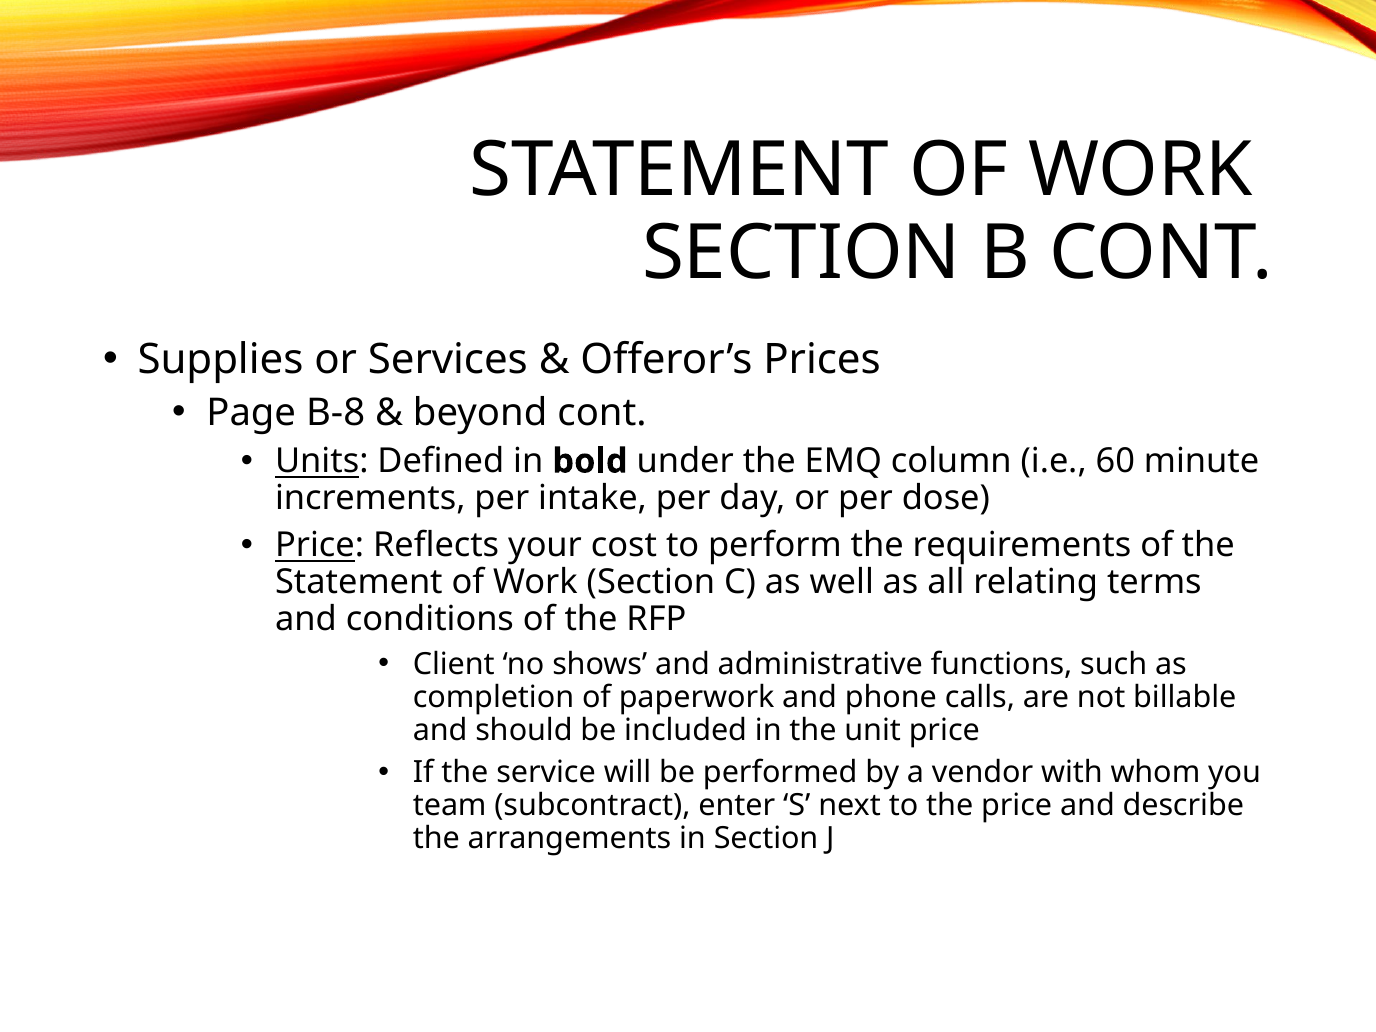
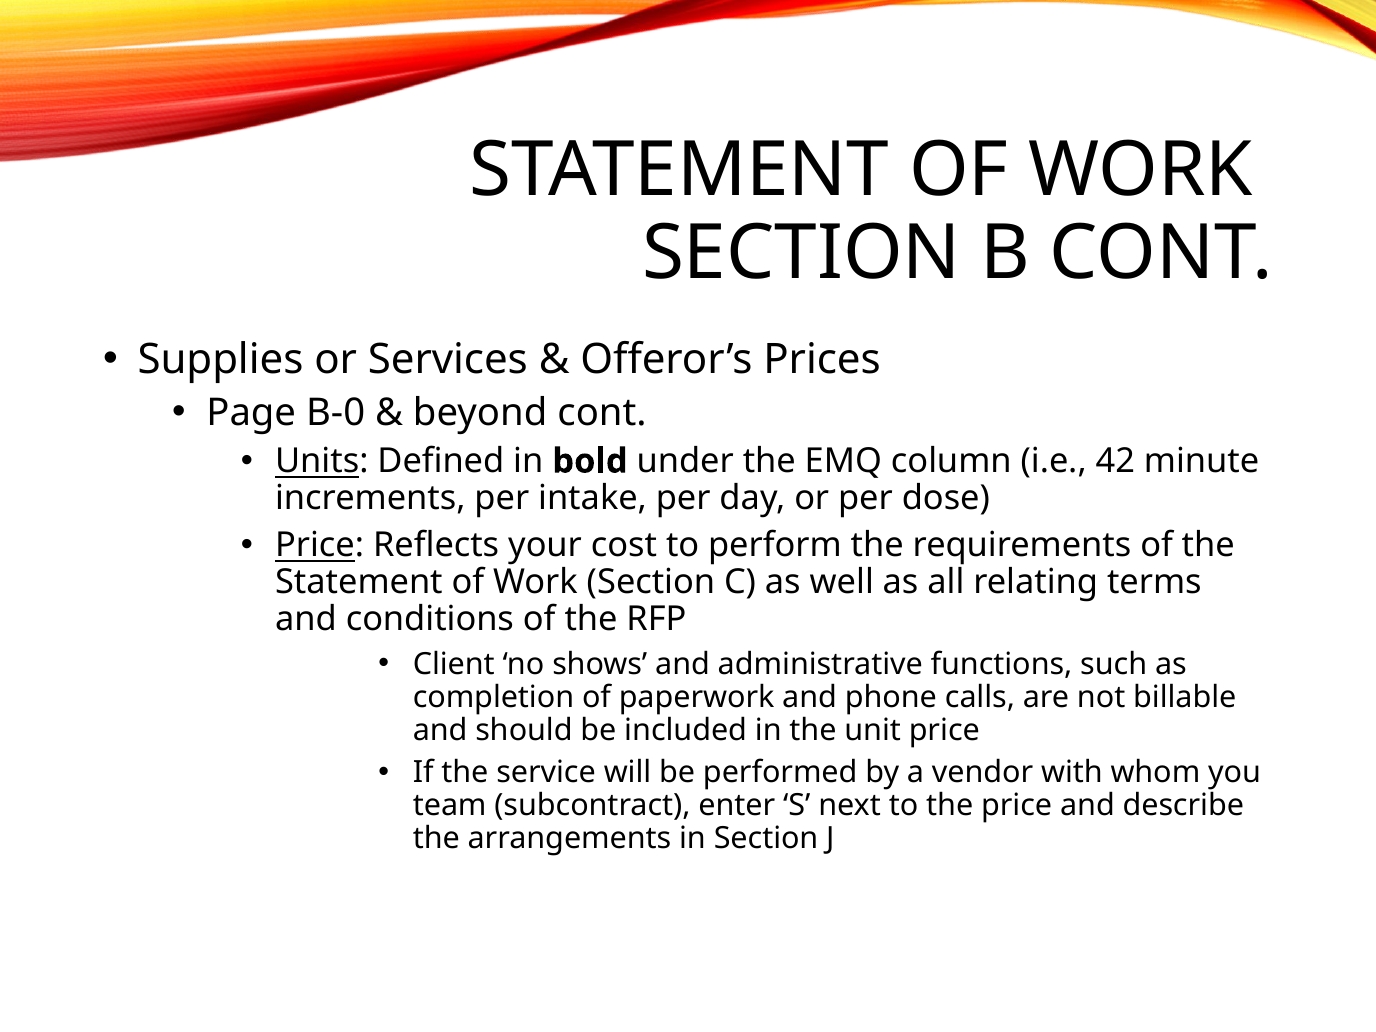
B-8: B-8 -> B-0
60: 60 -> 42
